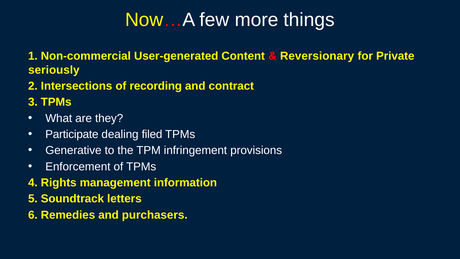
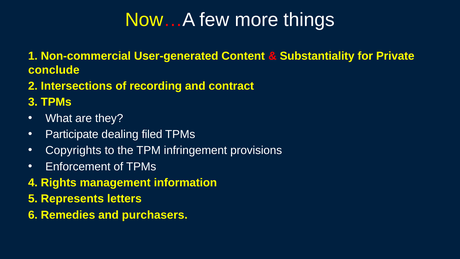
Reversionary: Reversionary -> Substantiality
seriously: seriously -> conclude
Generative: Generative -> Copyrights
Soundtrack: Soundtrack -> Represents
